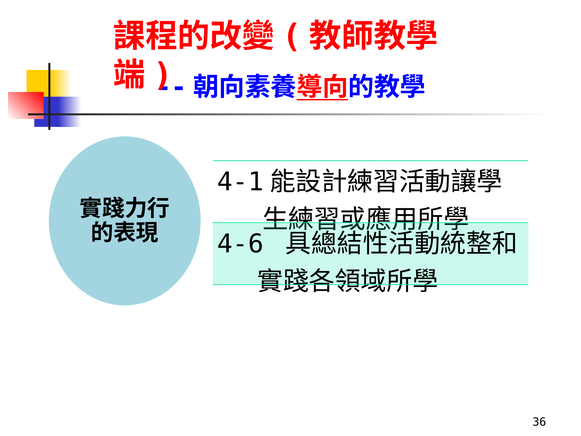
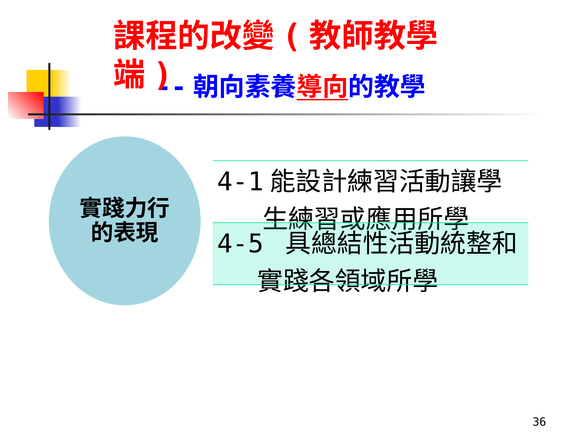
4-6: 4-6 -> 4-5
